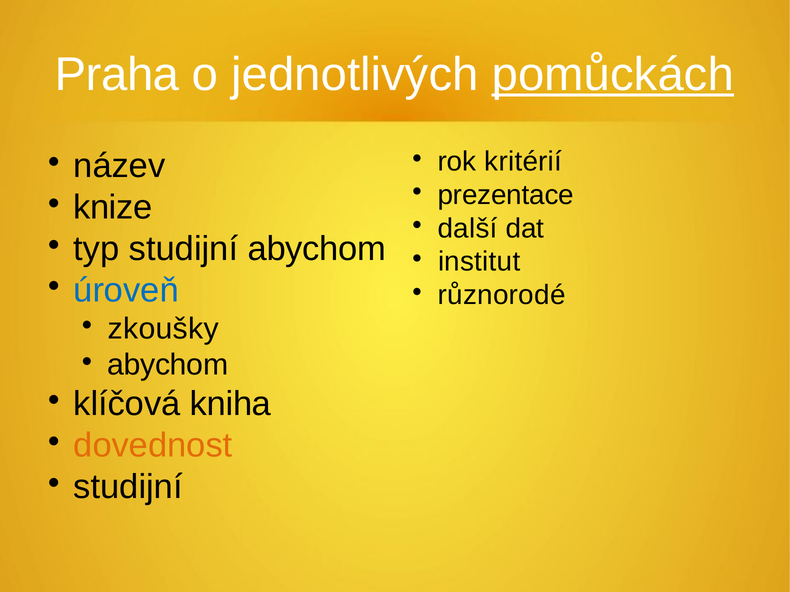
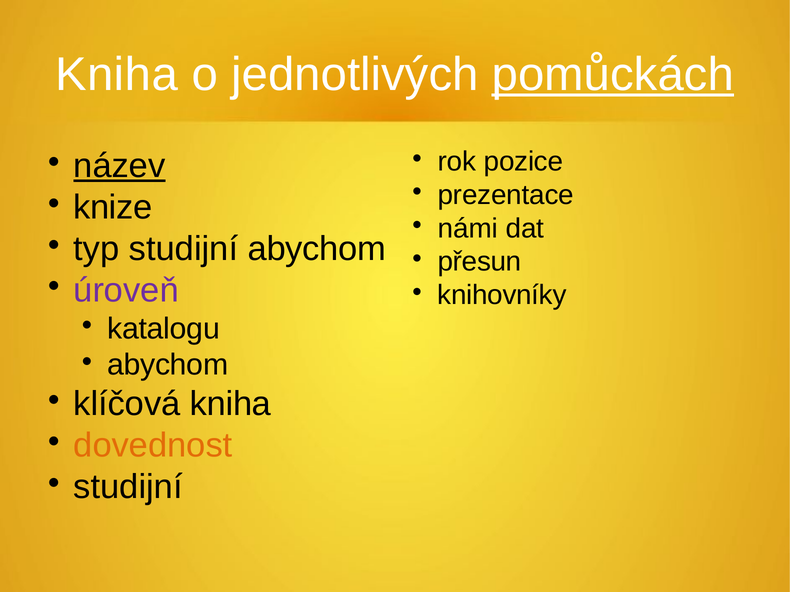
Praha at (117, 75): Praha -> Kniha
kritérií: kritérií -> pozice
název underline: none -> present
další: další -> námi
institut: institut -> přesun
úroveň colour: blue -> purple
různorodé: různorodé -> knihovníky
zkoušky: zkoušky -> katalogu
